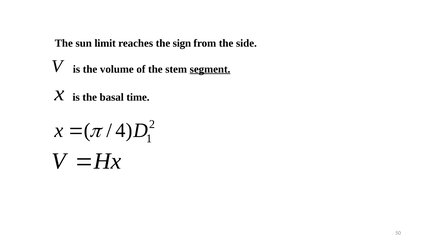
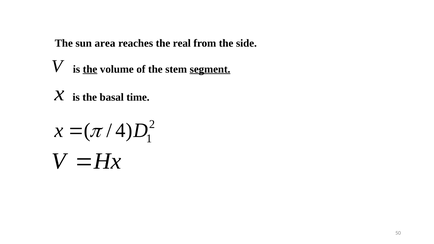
limit: limit -> area
sign: sign -> real
the at (90, 69) underline: none -> present
